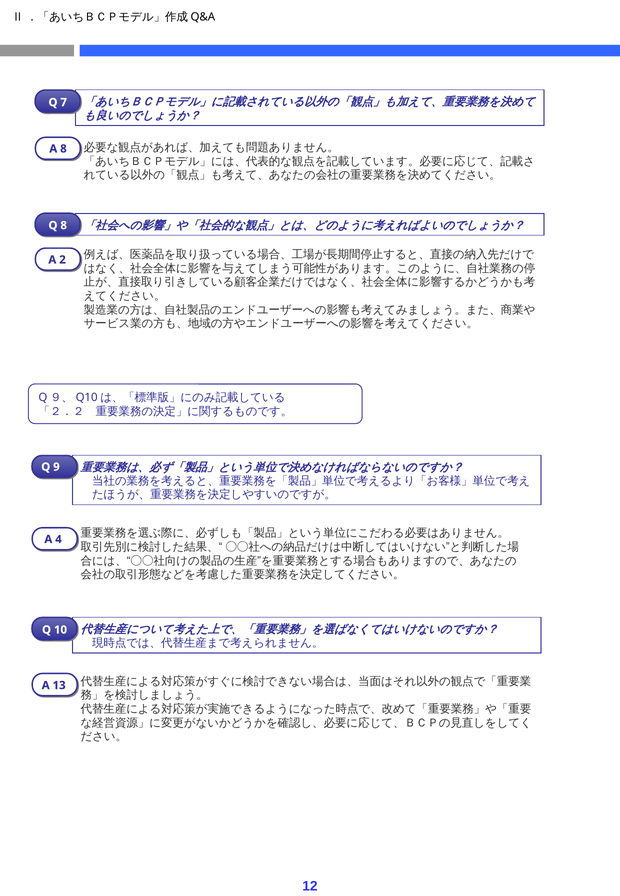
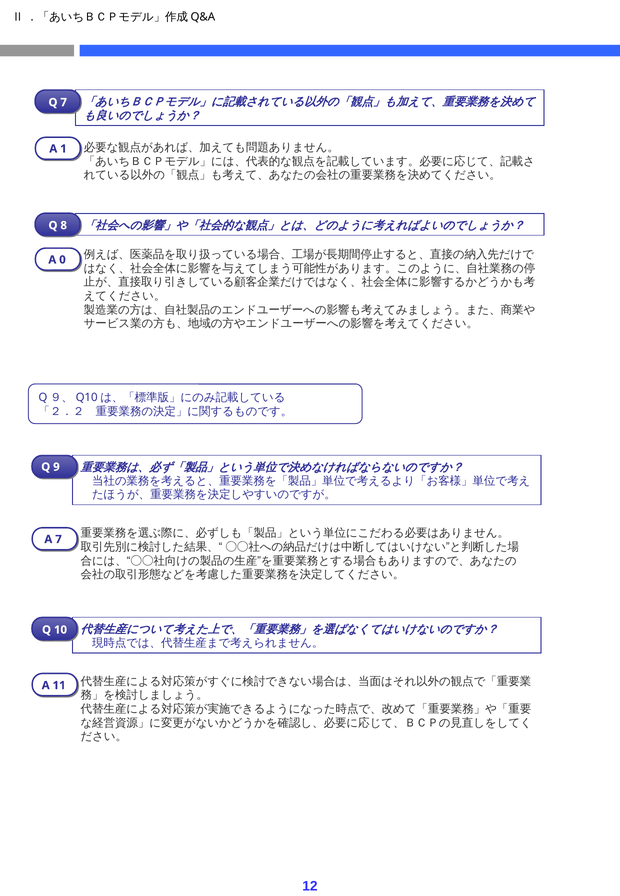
A 8: 8 -> 1
2: 2 -> 0
A 4: 4 -> 7
13: 13 -> 11
